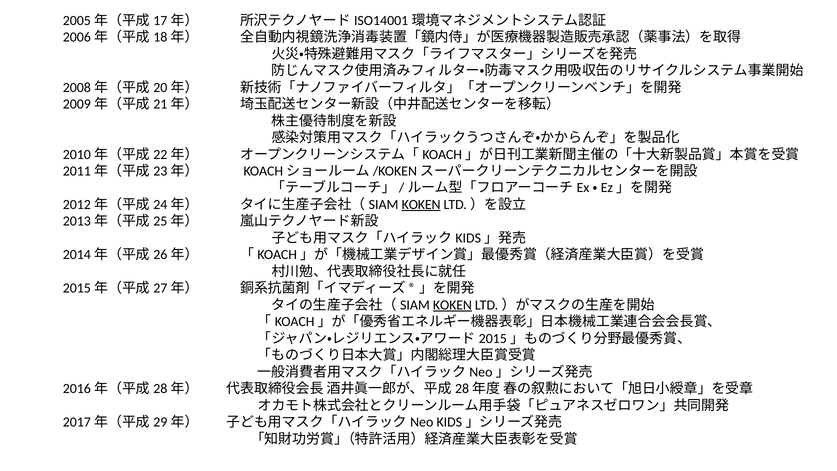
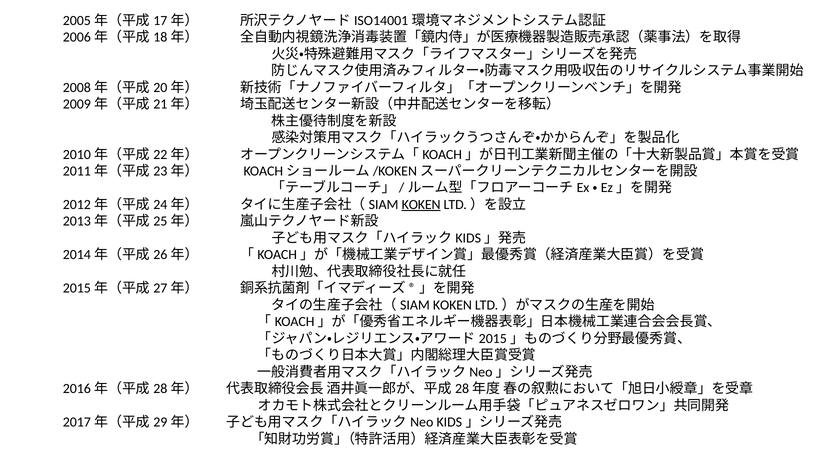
KOKEN at (452, 305) underline: present -> none
